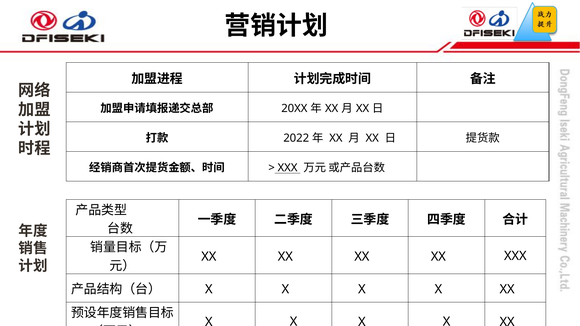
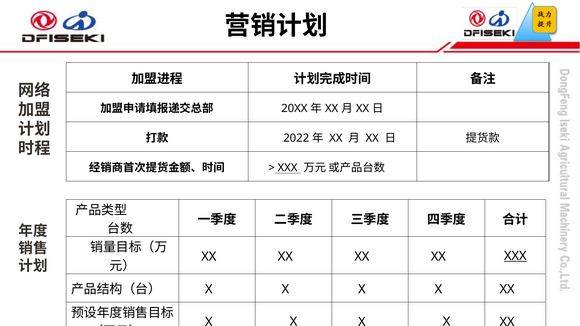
XXX at (515, 256) underline: none -> present
